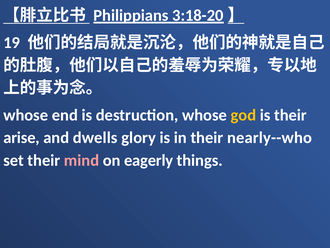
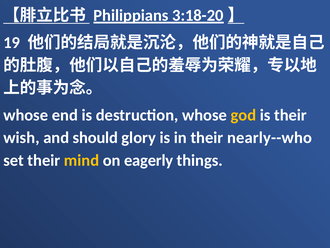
arise: arise -> wish
dwells: dwells -> should
mind colour: pink -> yellow
